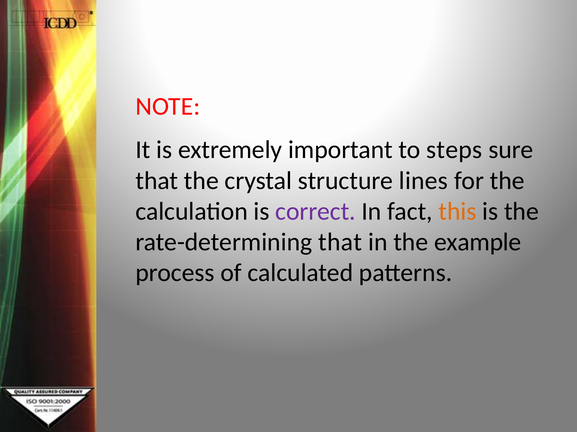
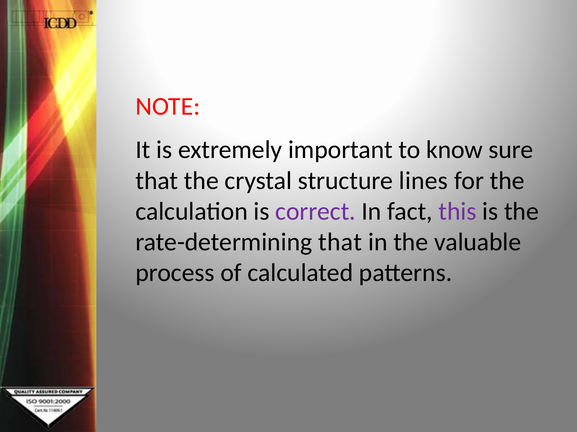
steps: steps -> know
this colour: orange -> purple
example: example -> valuable
